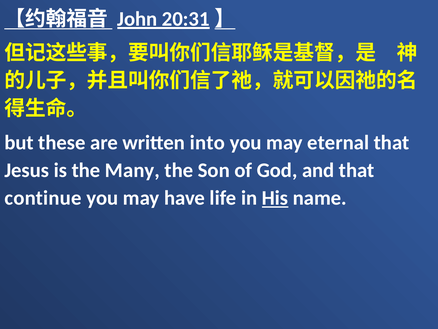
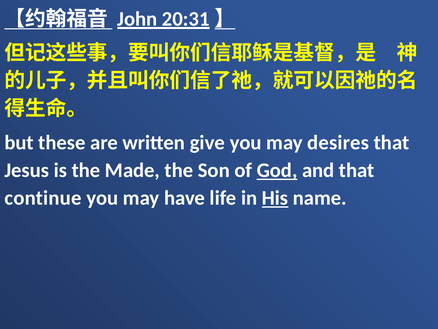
into: into -> give
eternal: eternal -> desires
Many: Many -> Made
God underline: none -> present
